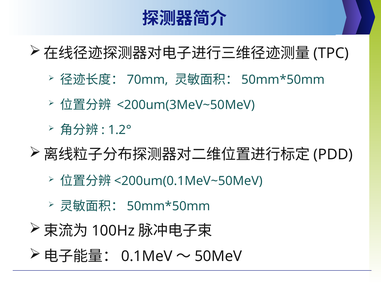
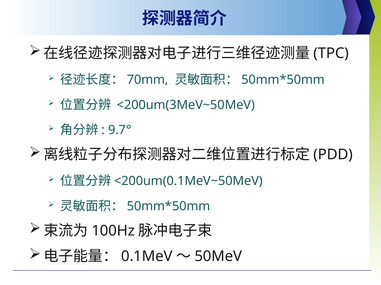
1.2°: 1.2° -> 9.7°
